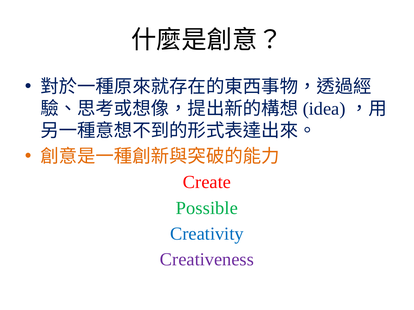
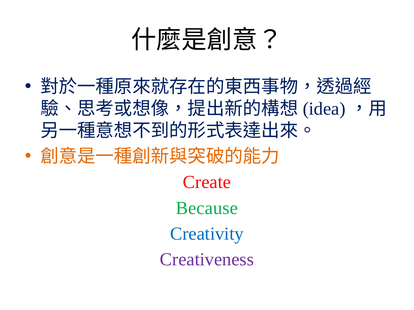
Possible: Possible -> Because
